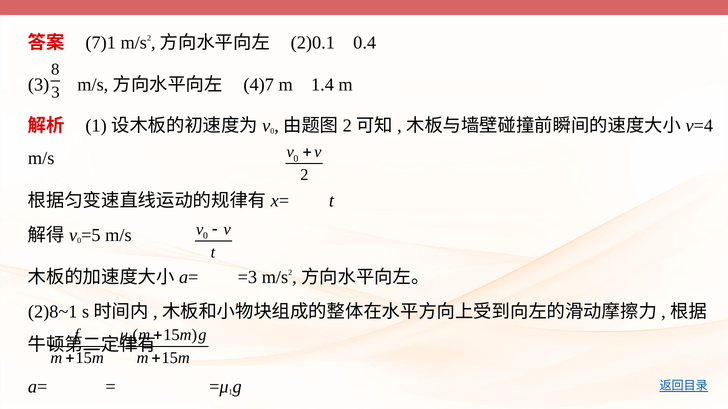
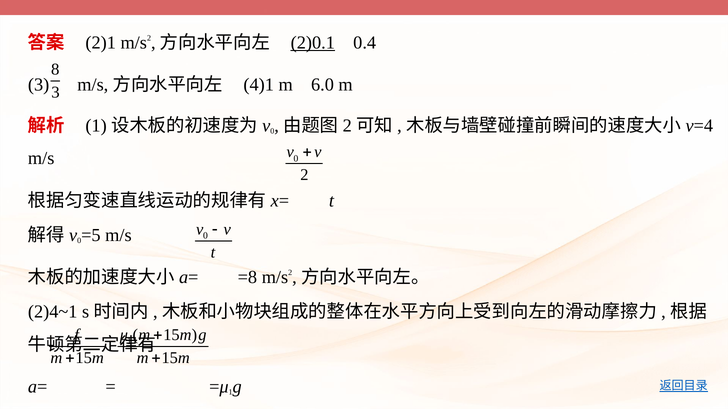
7)1: 7)1 -> 2)1
2)0.1 underline: none -> present
4)7: 4)7 -> 4)1
1.4: 1.4 -> 6.0
=3: =3 -> =8
2)8~1: 2)8~1 -> 2)4~1
